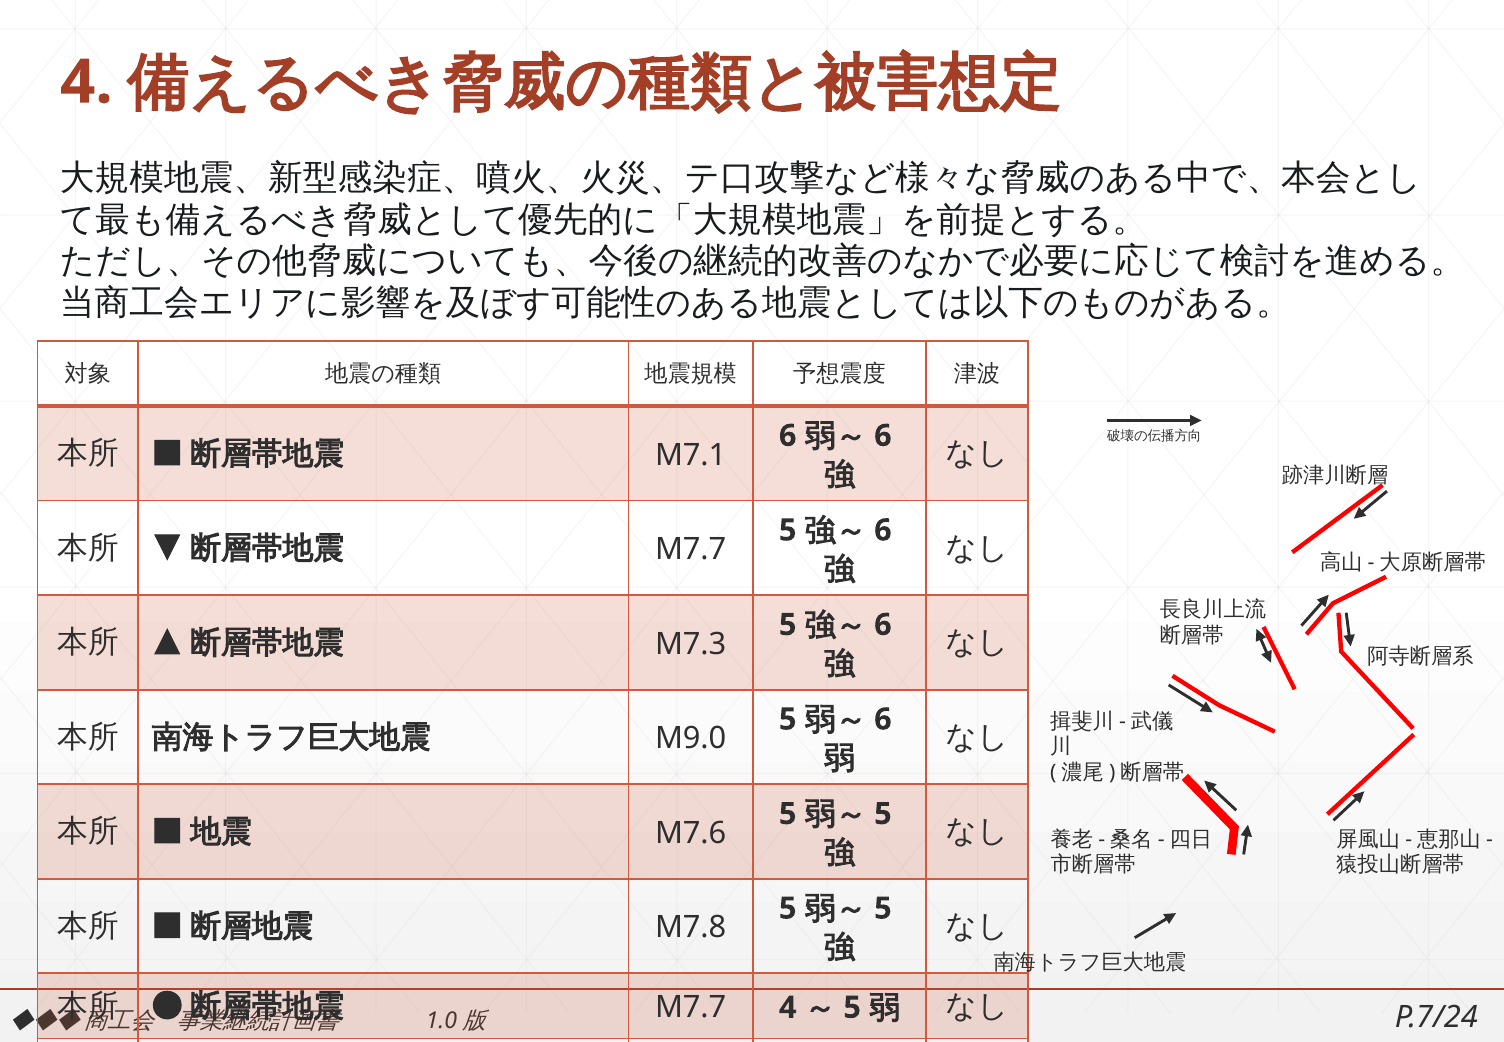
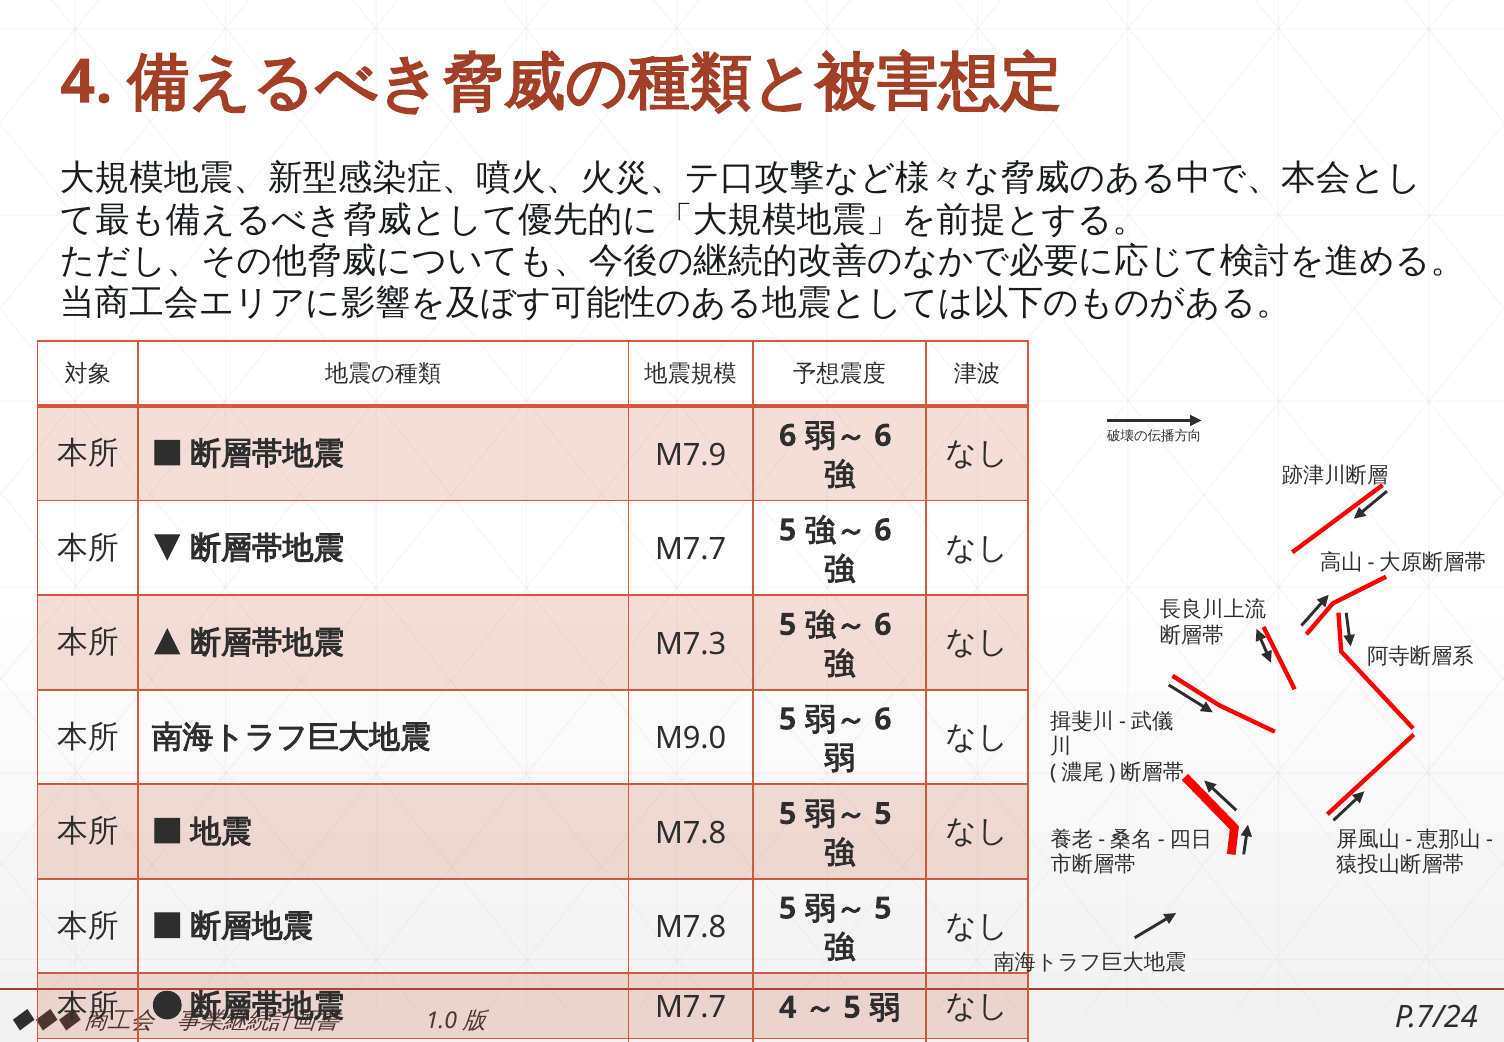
M7.1: M7.1 -> M7.9
M7.6 at (691, 833): M7.6 -> M7.8
